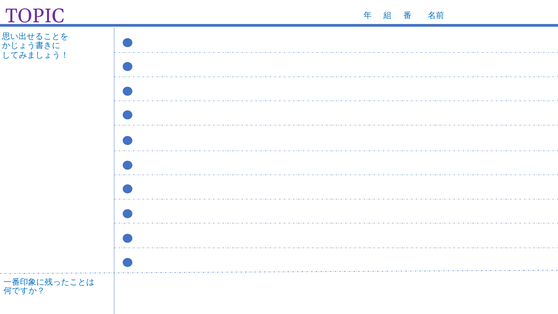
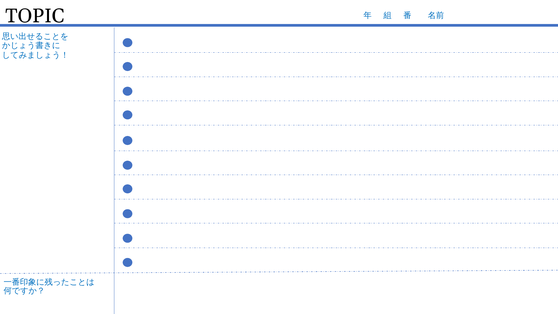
TOPIC colour: purple -> black
